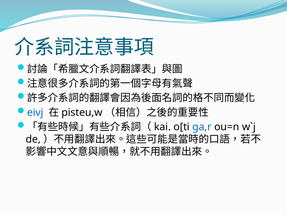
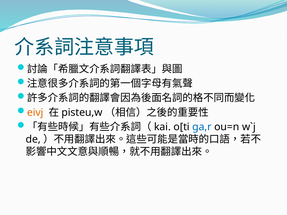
eivj colour: blue -> orange
